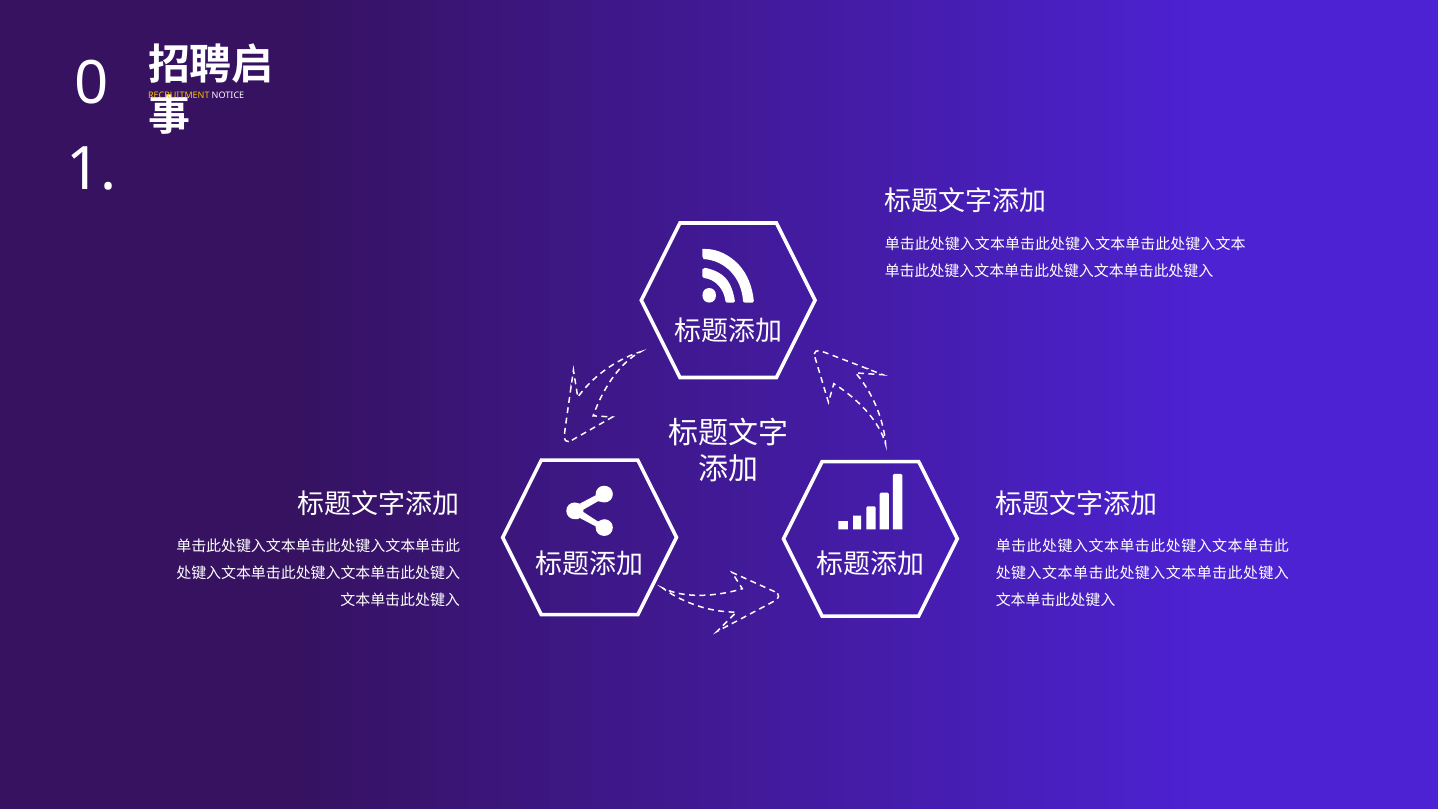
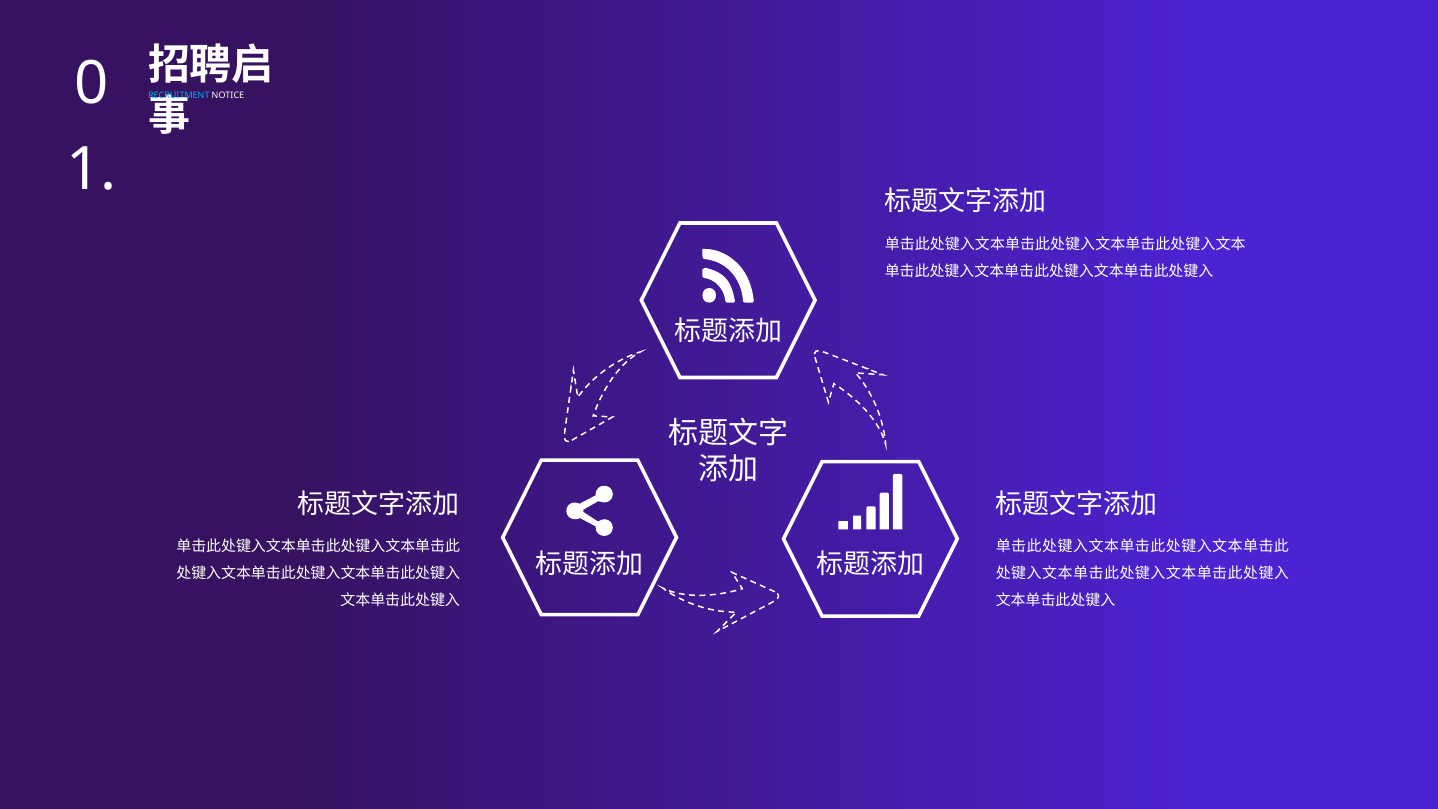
RECRUITMENT colour: yellow -> light blue
